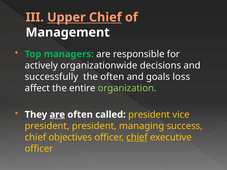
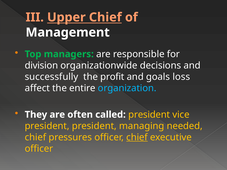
actively: actively -> division
the often: often -> profit
organization colour: light green -> light blue
are at (57, 115) underline: present -> none
success: success -> needed
objectives: objectives -> pressures
